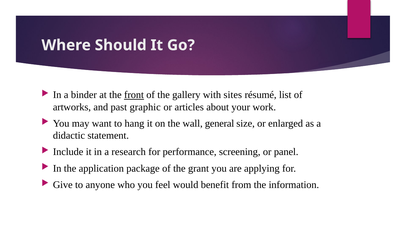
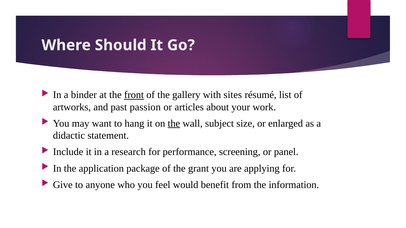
graphic: graphic -> passion
the at (174, 124) underline: none -> present
general: general -> subject
